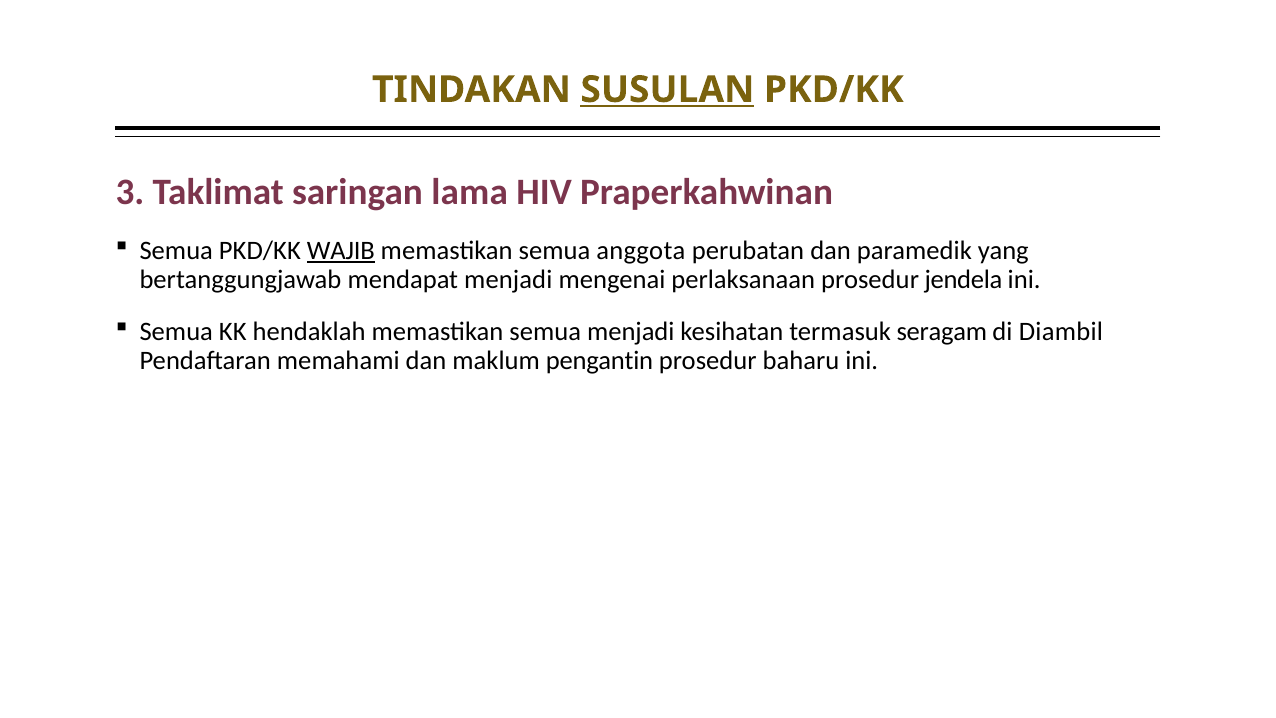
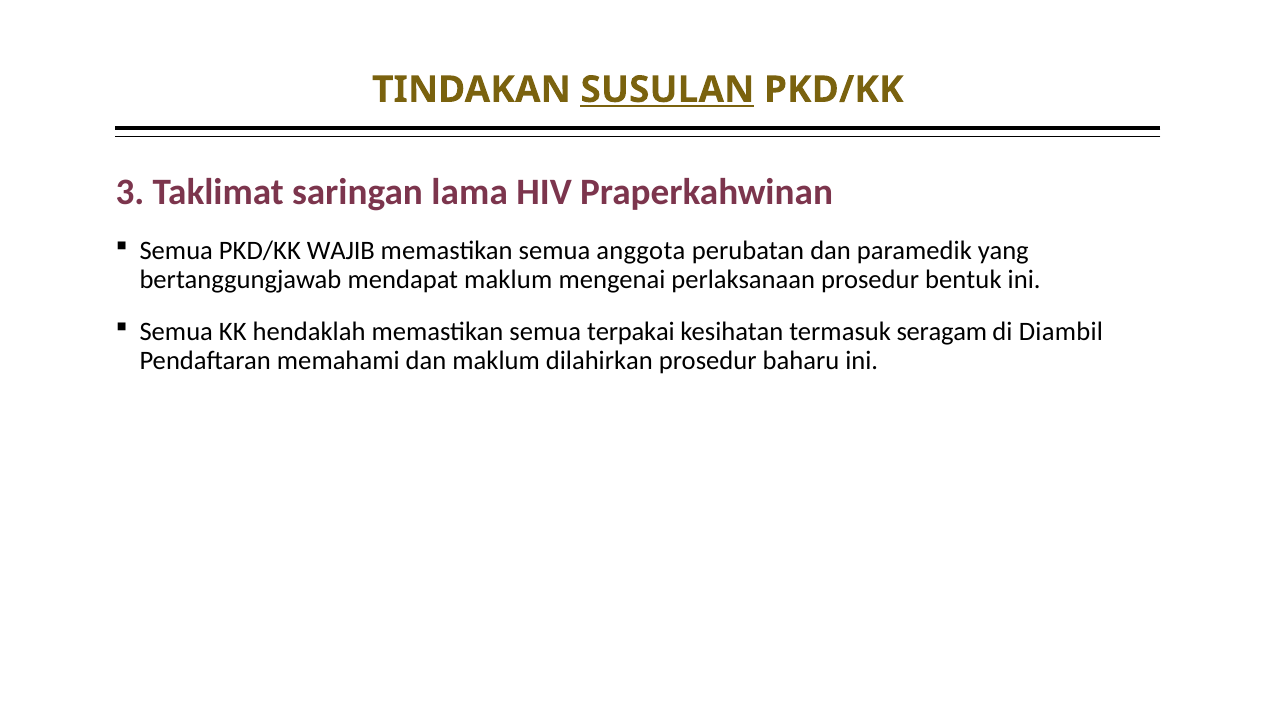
WAJIB underline: present -> none
mendapat menjadi: menjadi -> maklum
jendela: jendela -> bentuk
semua menjadi: menjadi -> terpakai
pengantin: pengantin -> dilahirkan
